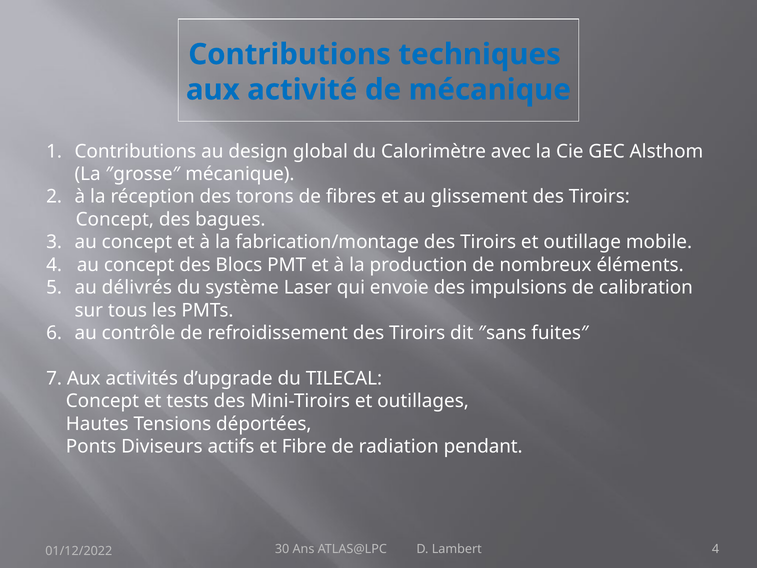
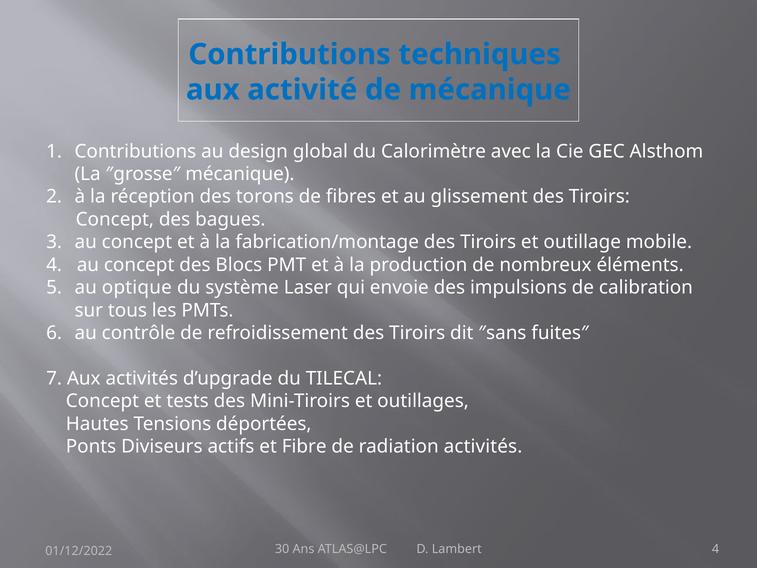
délivrés: délivrés -> optique
radiation pendant: pendant -> activités
